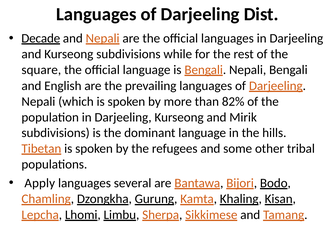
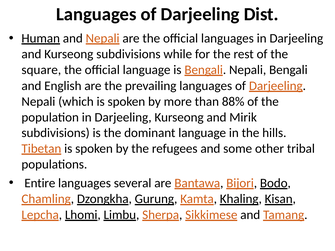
Decade: Decade -> Human
82%: 82% -> 88%
Apply: Apply -> Entire
